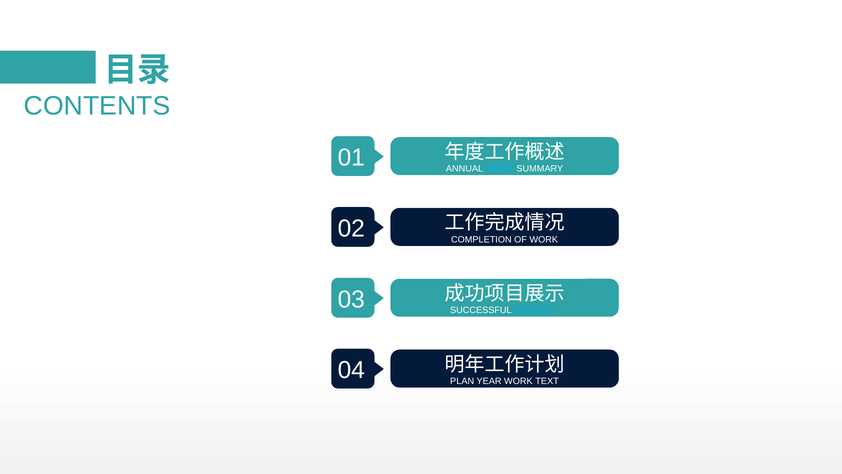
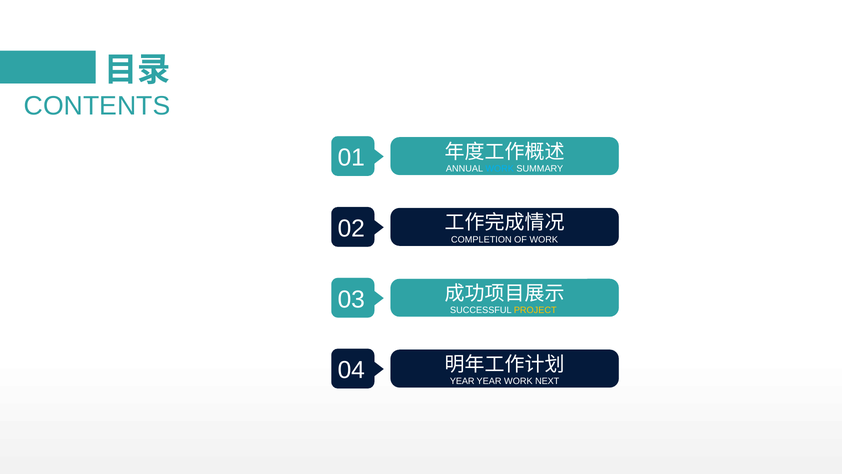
PROJECT colour: light blue -> yellow
PLAN at (462, 381): PLAN -> YEAR
TEXT: TEXT -> NEXT
